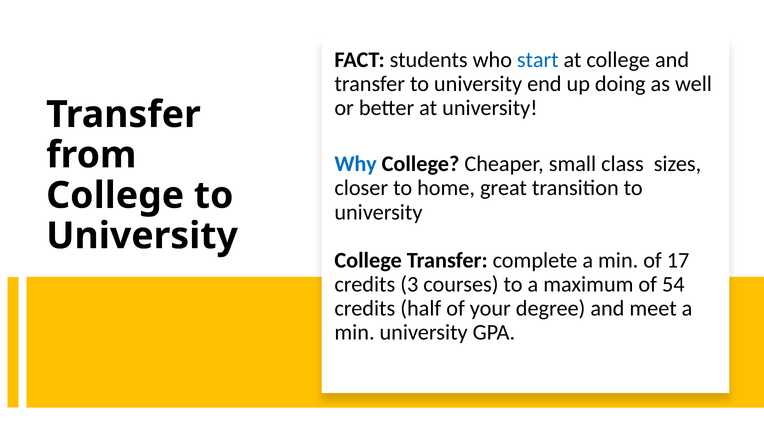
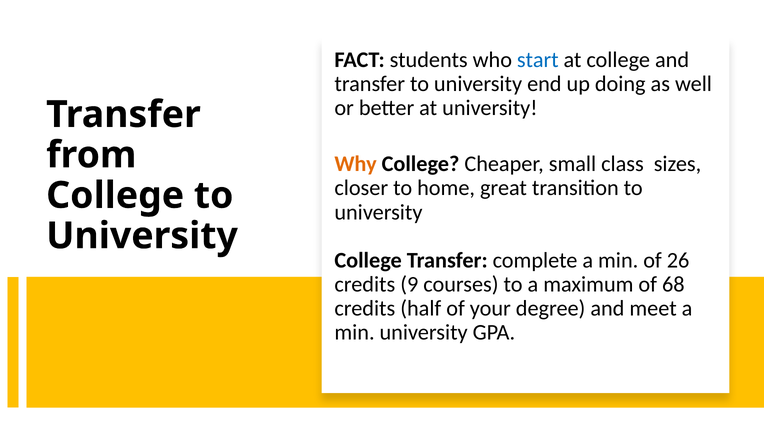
Why colour: blue -> orange
17: 17 -> 26
3: 3 -> 9
54: 54 -> 68
